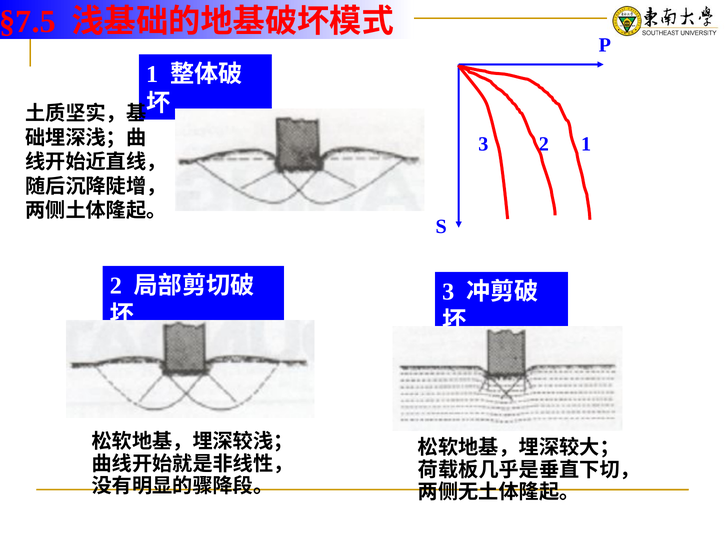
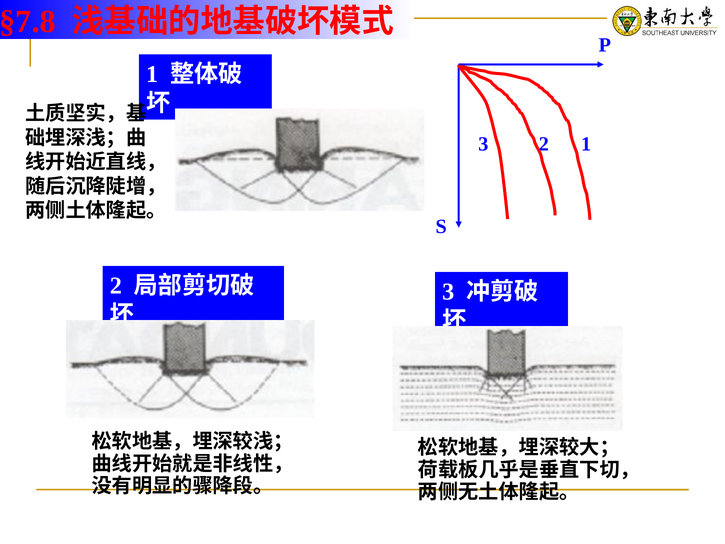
§7.5: §7.5 -> §7.8
